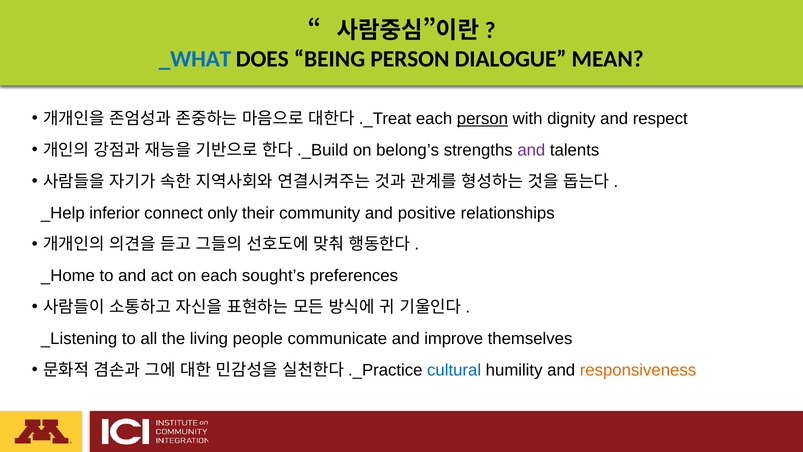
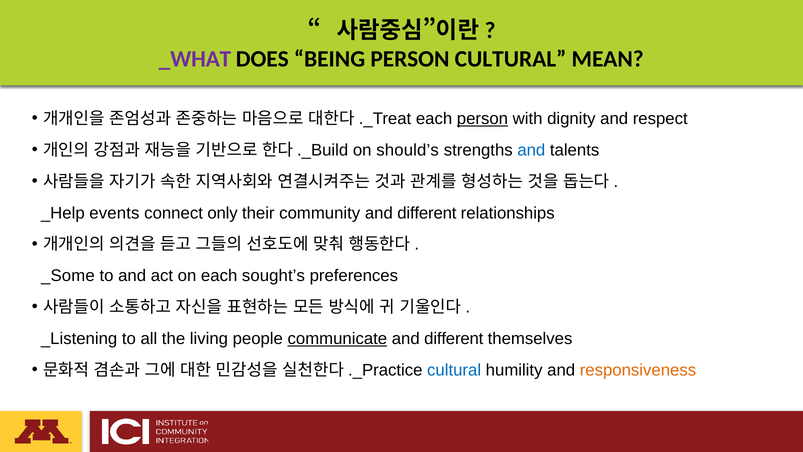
_WHAT colour: blue -> purple
PERSON DIALOGUE: DIALOGUE -> CULTURAL
belong’s: belong’s -> should’s
and at (531, 150) colour: purple -> blue
inferior: inferior -> events
community and positive: positive -> different
_Home: _Home -> _Some
communicate underline: none -> present
improve at (454, 338): improve -> different
